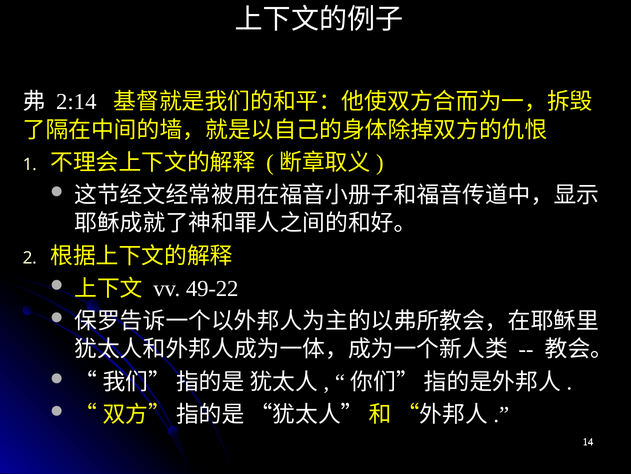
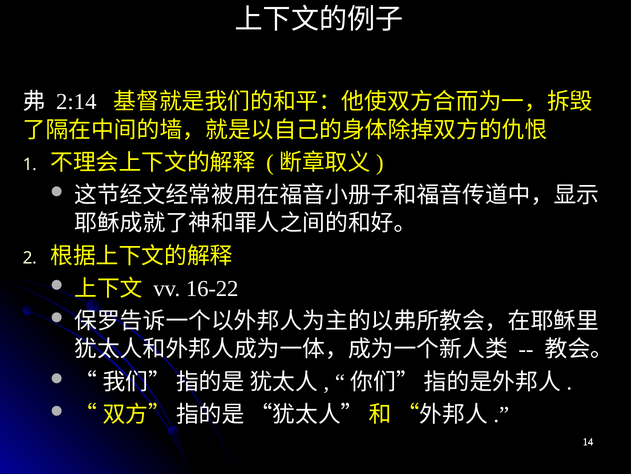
49-22: 49-22 -> 16-22
